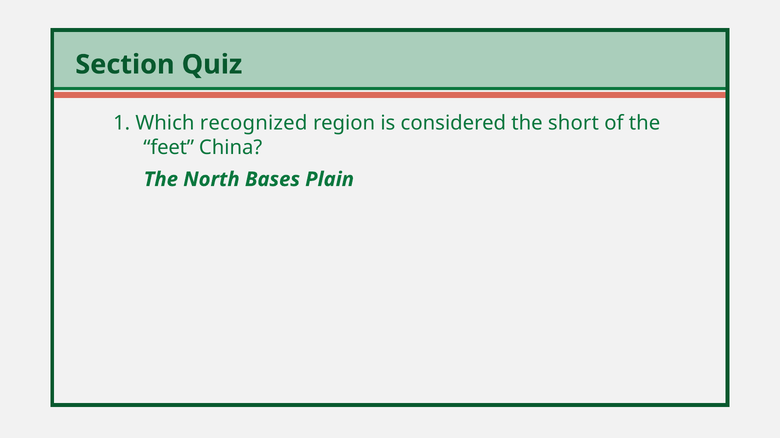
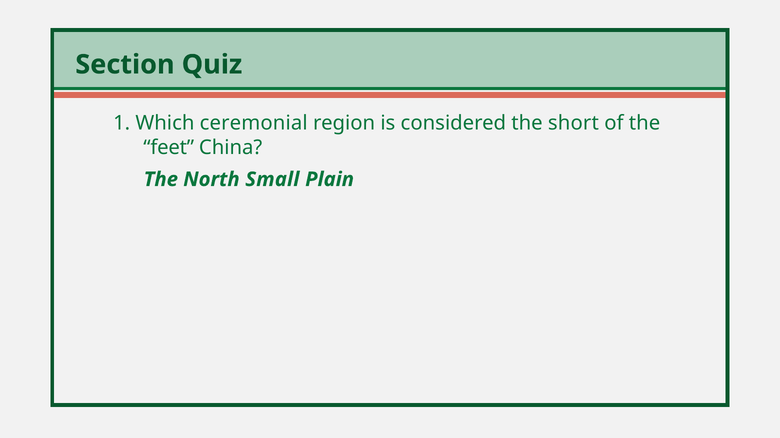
recognized: recognized -> ceremonial
Bases: Bases -> Small
